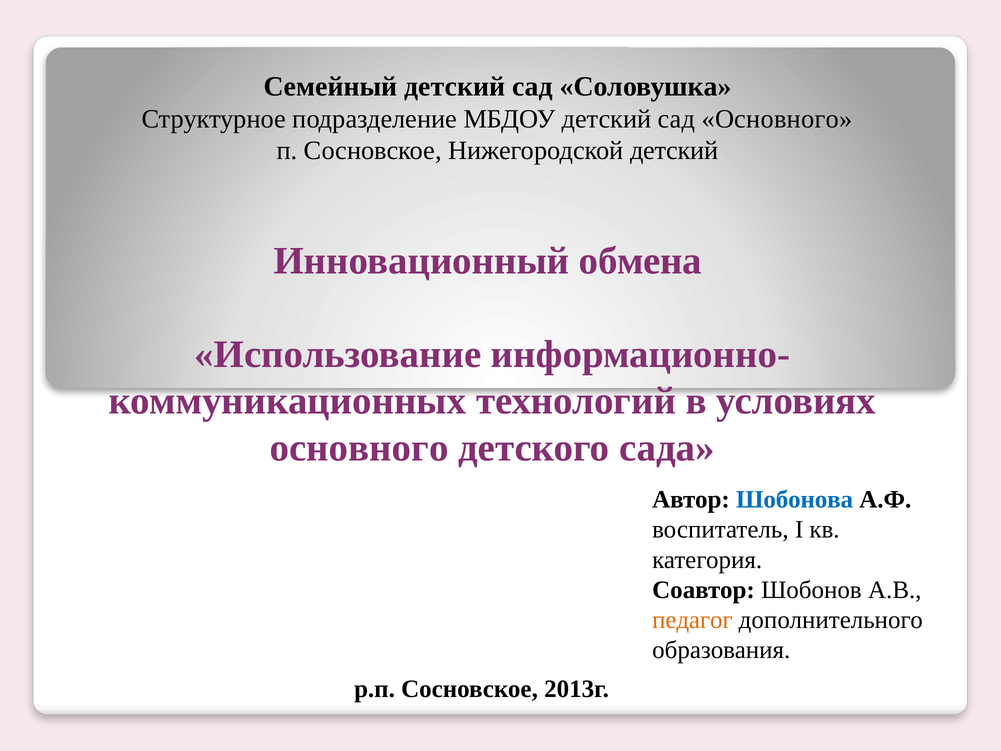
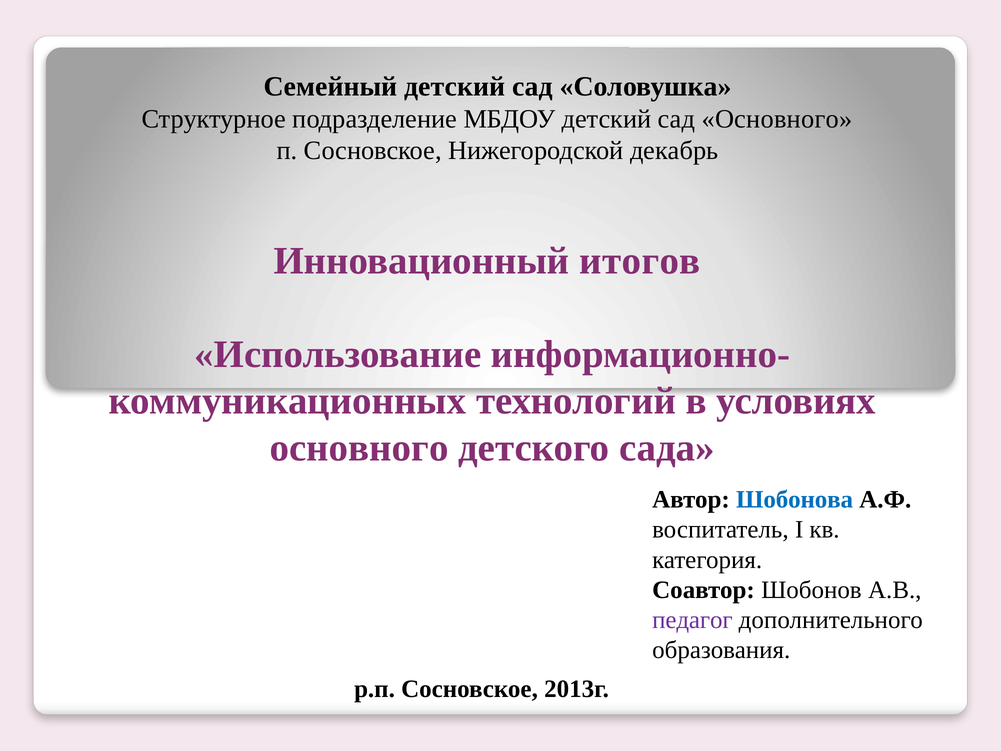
Нижегородской детский: детский -> декабрь
обмена: обмена -> итогов
педагог colour: orange -> purple
